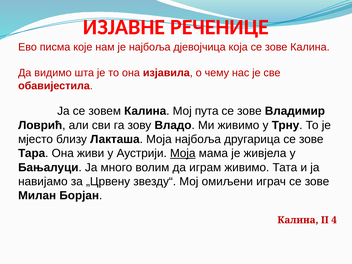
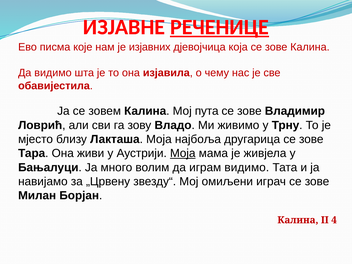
РЕЧЕНИЦЕ underline: none -> present
је најбоља: најбоља -> изјавних
играм живимо: живимо -> видимо
